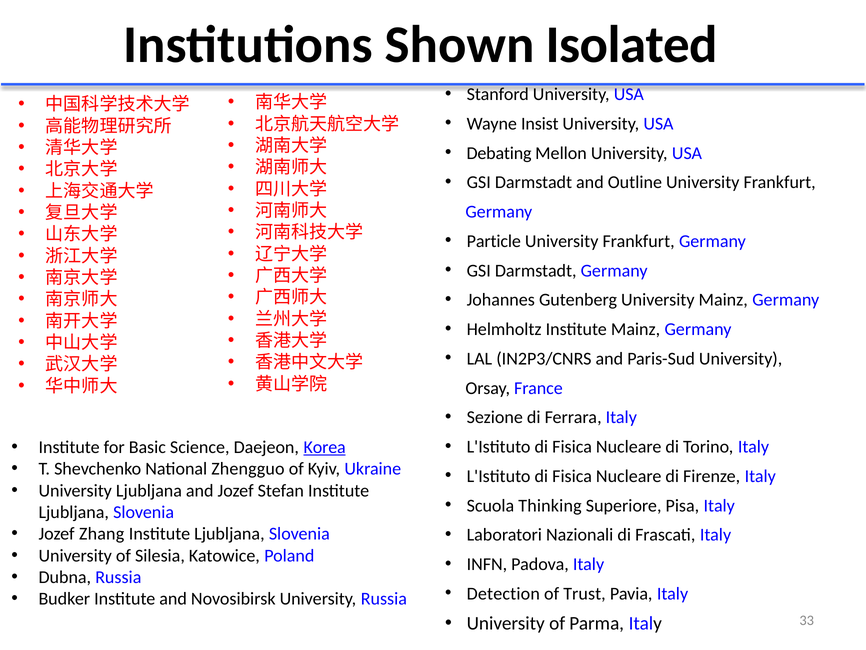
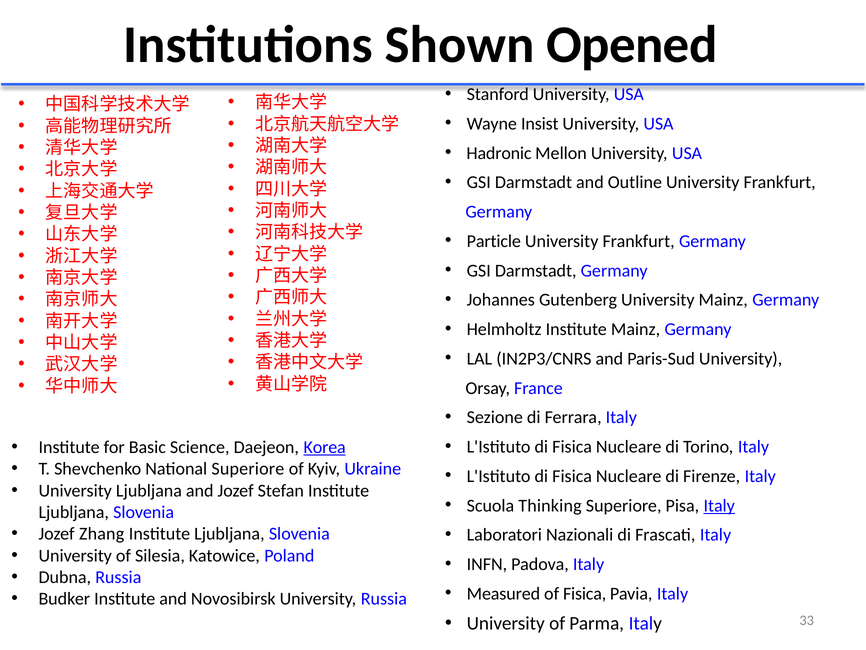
Isolated: Isolated -> Opened
Debating: Debating -> Hadronic
National Zhengguo: Zhengguo -> Superiore
Italy at (719, 505) underline: none -> present
Detection: Detection -> Measured
of Trust: Trust -> Fisica
